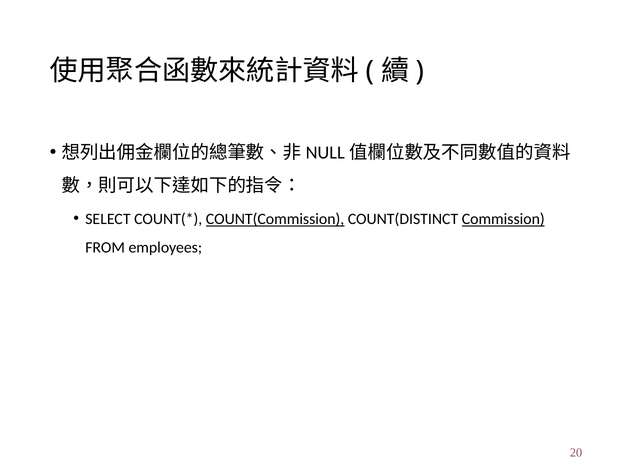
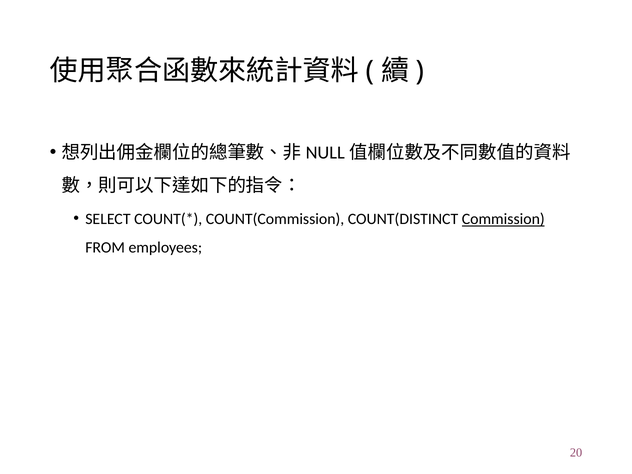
COUNT(Commission underline: present -> none
